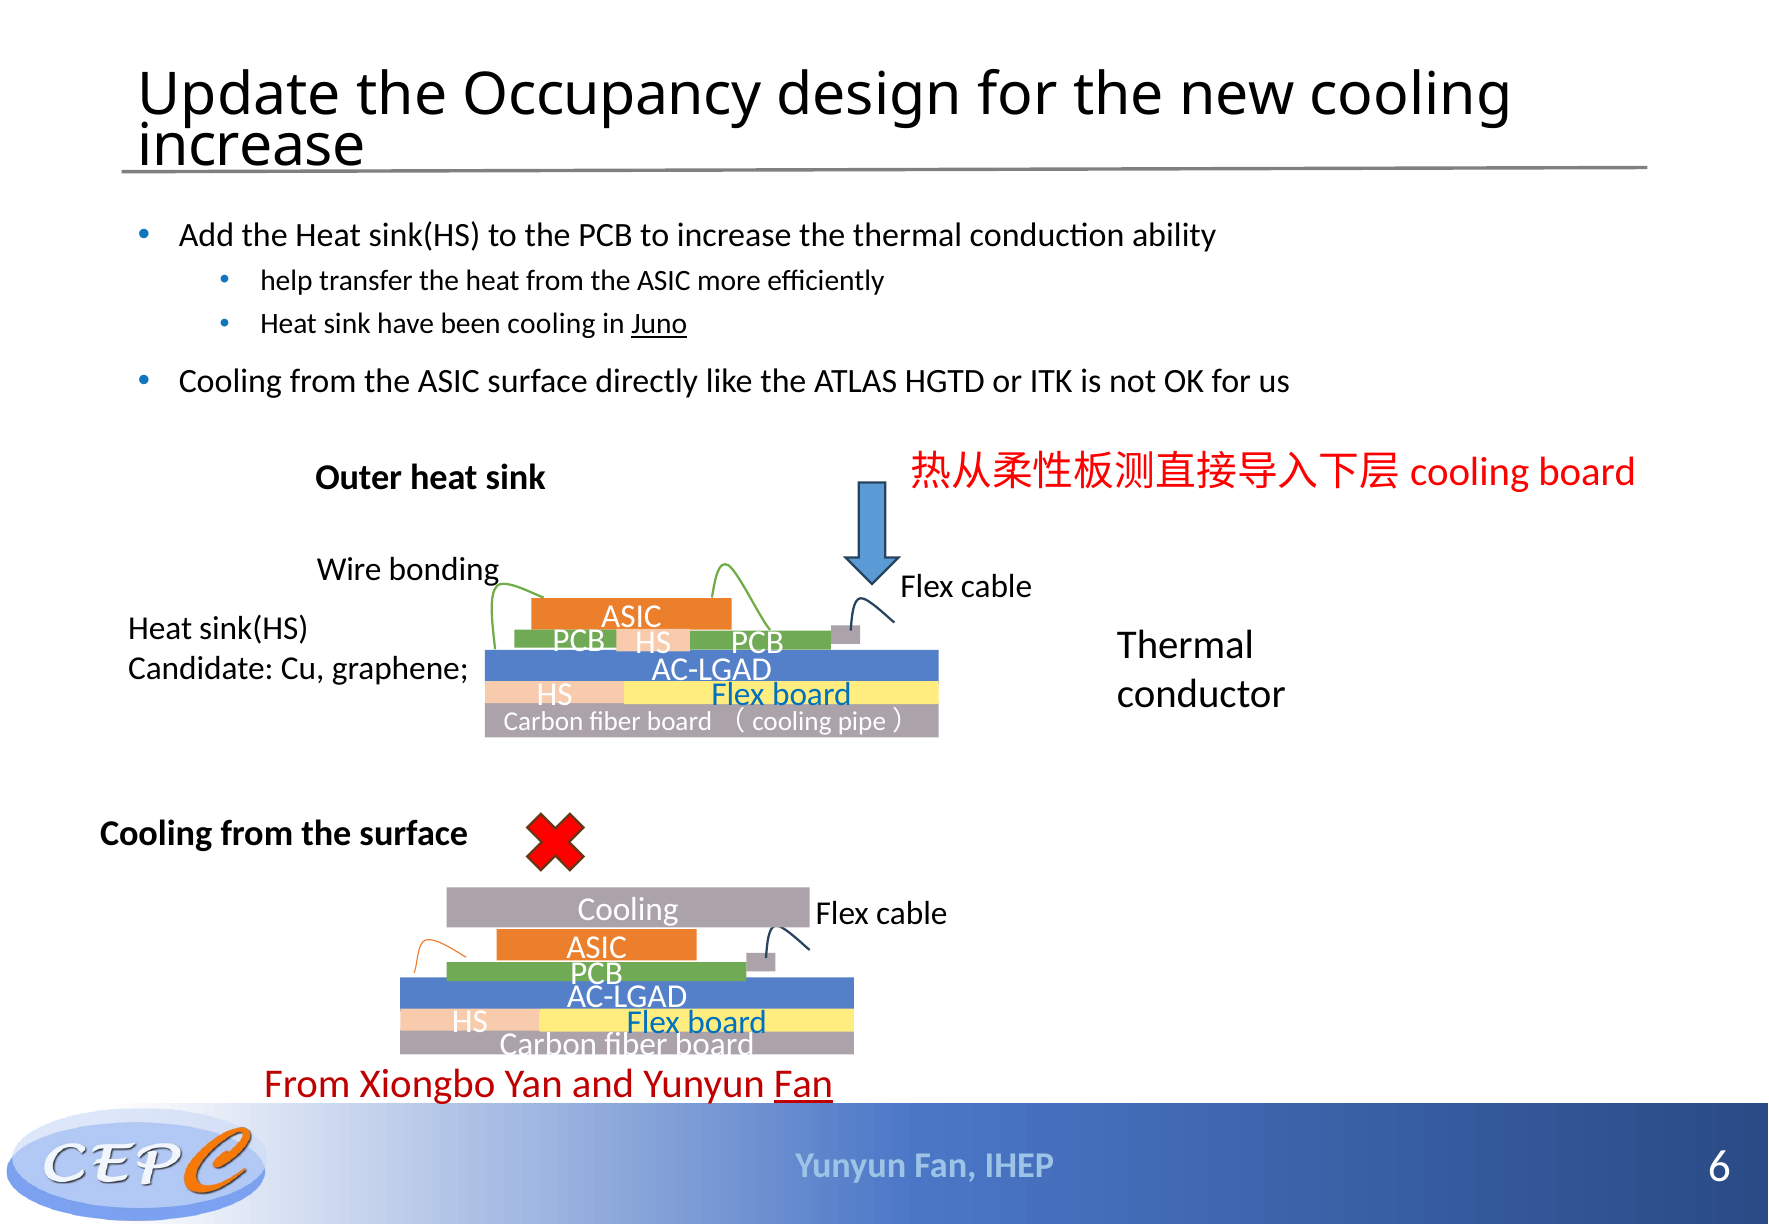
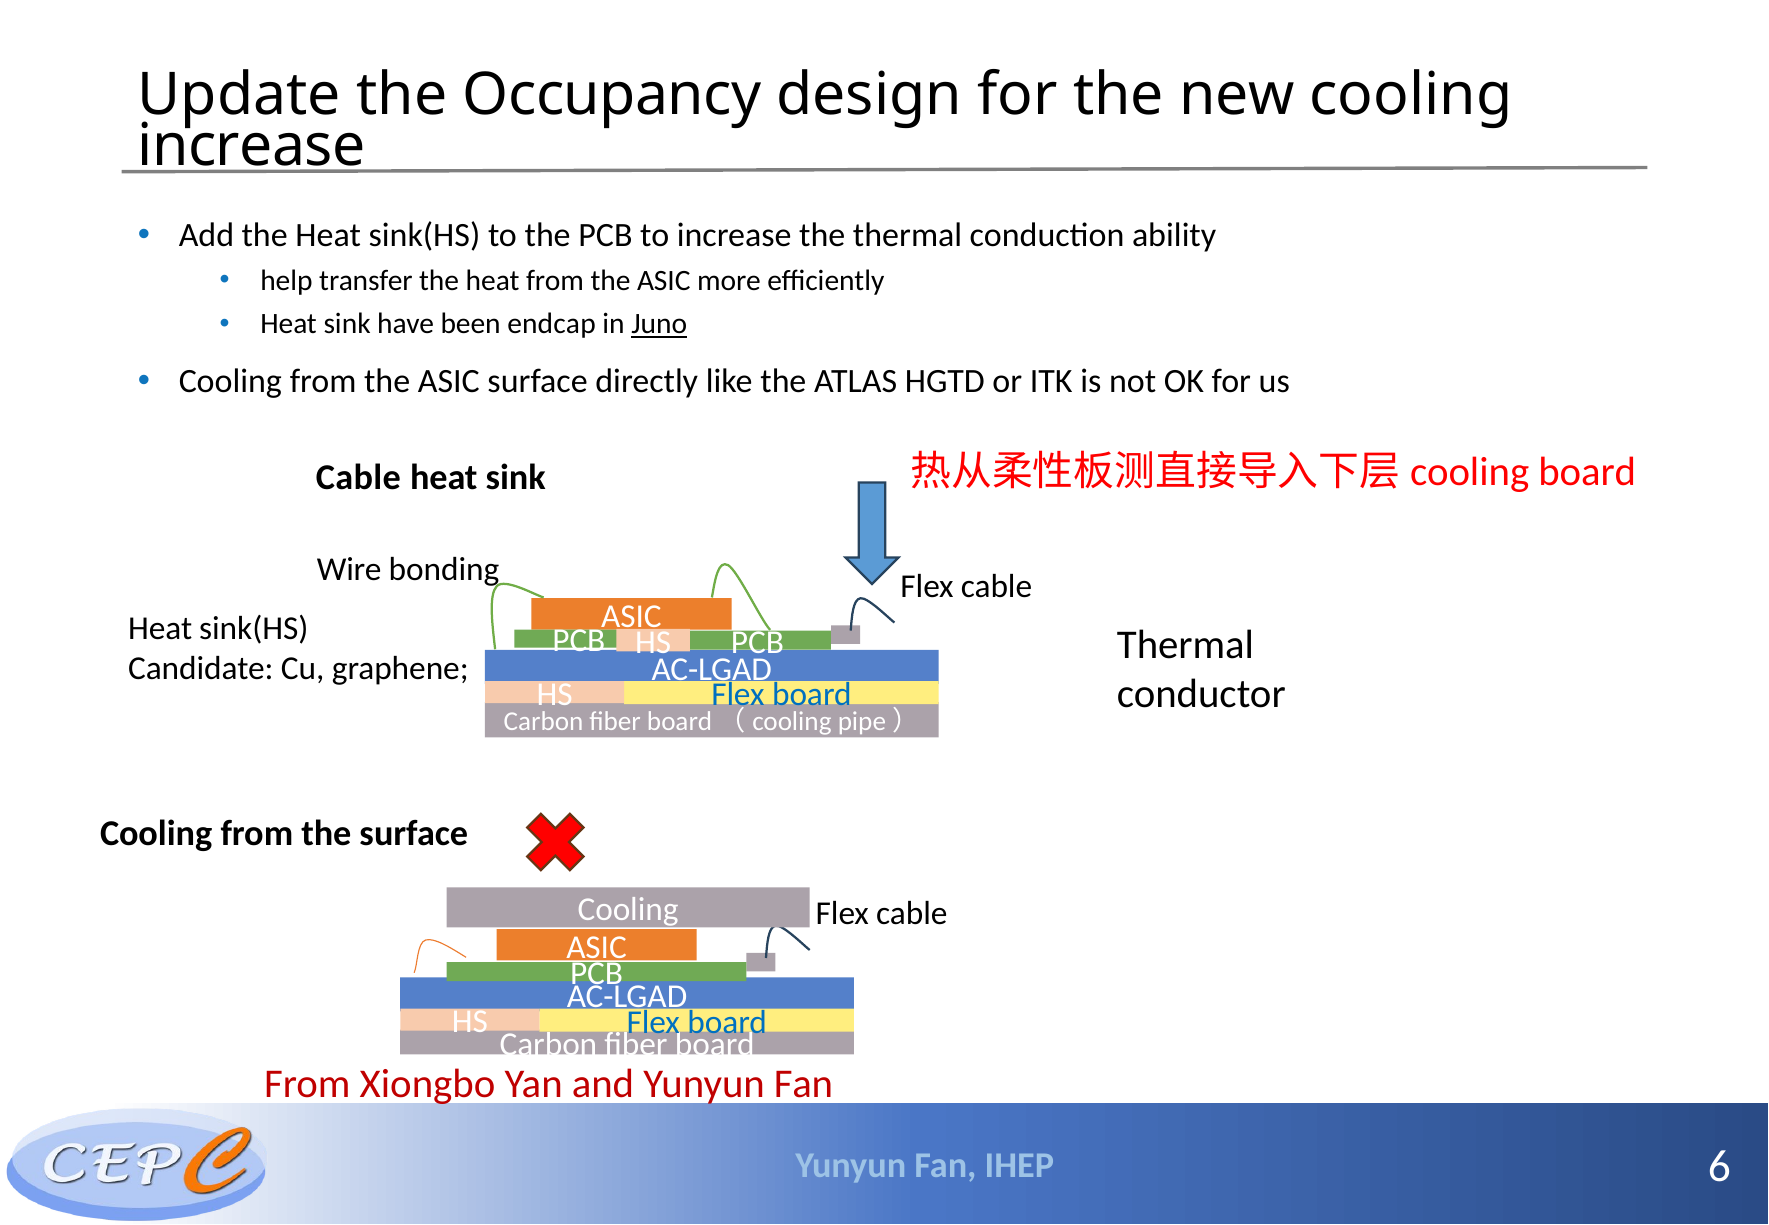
been cooling: cooling -> endcap
Outer at (359, 477): Outer -> Cable
Fan at (803, 1084) underline: present -> none
